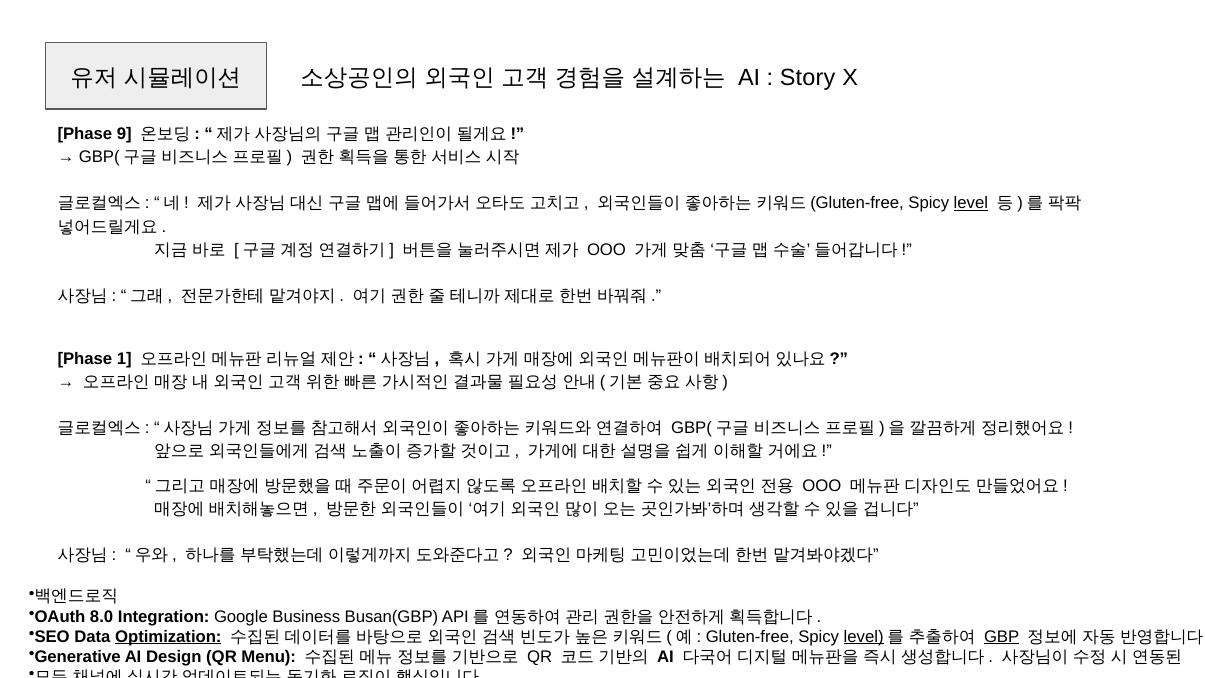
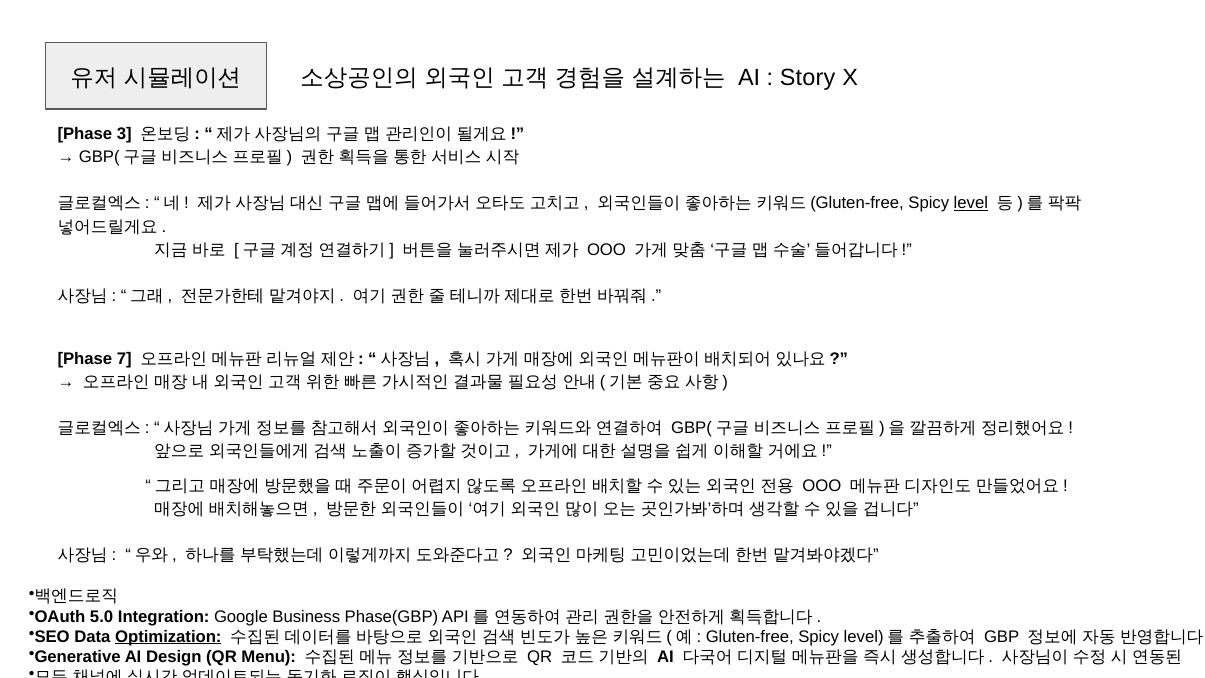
9: 9 -> 3
1: 1 -> 7
8.0: 8.0 -> 5.0
Busan(GBP: Busan(GBP -> Phase(GBP
level at (864, 637) underline: present -> none
GBP underline: present -> none
